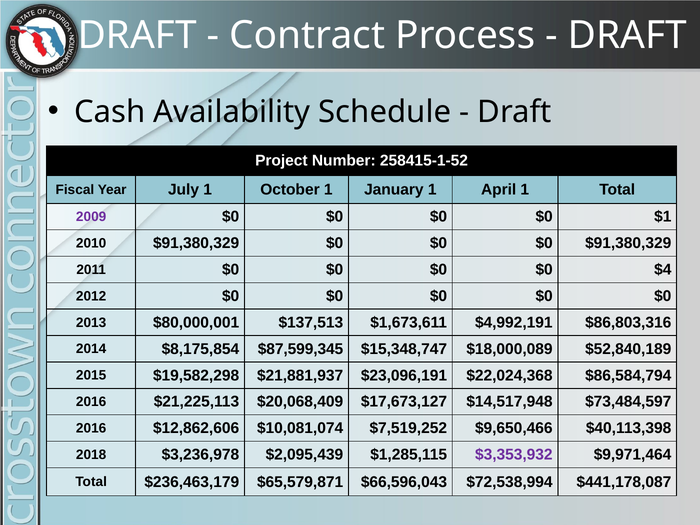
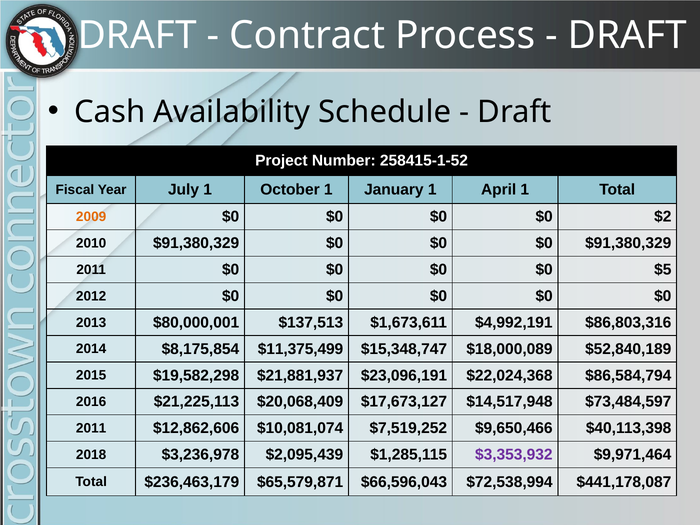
2009 colour: purple -> orange
$1: $1 -> $2
$4: $4 -> $5
$87,599,345: $87,599,345 -> $11,375,499
2016 at (91, 428): 2016 -> 2011
